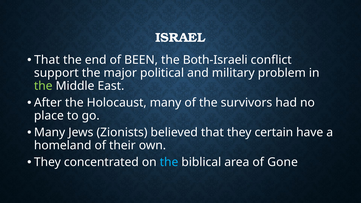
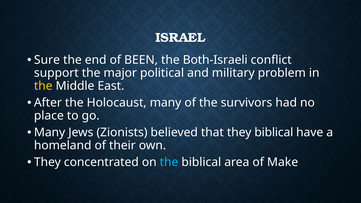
That at (47, 60): That -> Sure
the at (43, 86) colour: light green -> yellow
they certain: certain -> biblical
Gone: Gone -> Make
